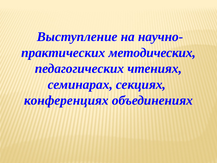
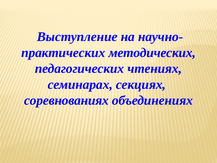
конференциях: конференциях -> соревнованиях
